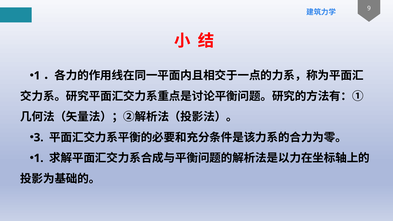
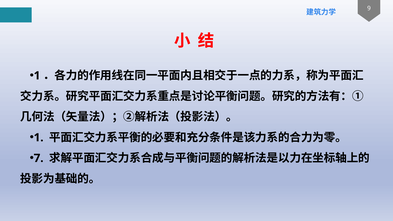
3 at (39, 138): 3 -> 1
1 at (39, 158): 1 -> 7
